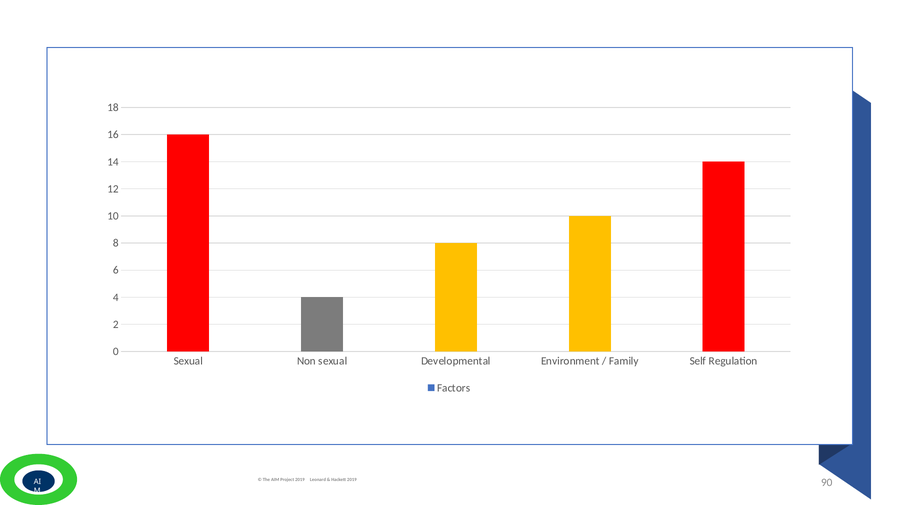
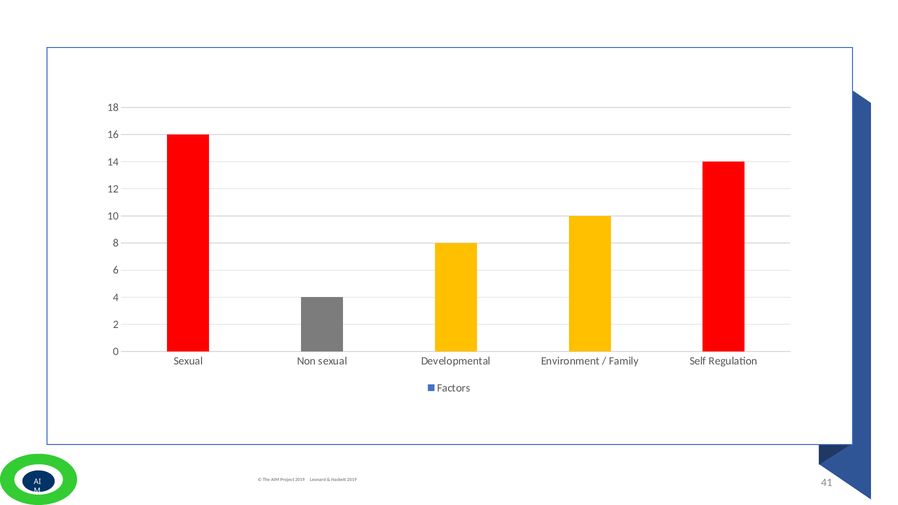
90: 90 -> 41
